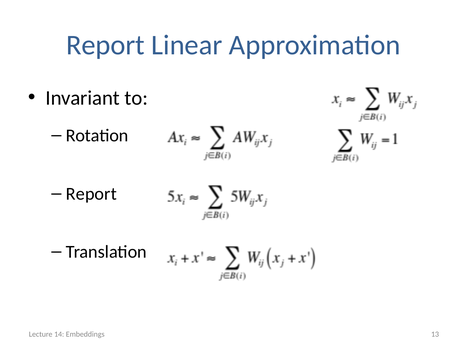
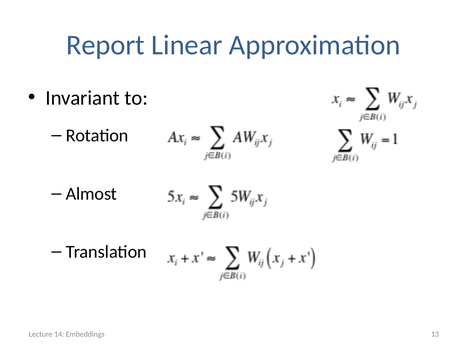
Report at (91, 194): Report -> Almost
